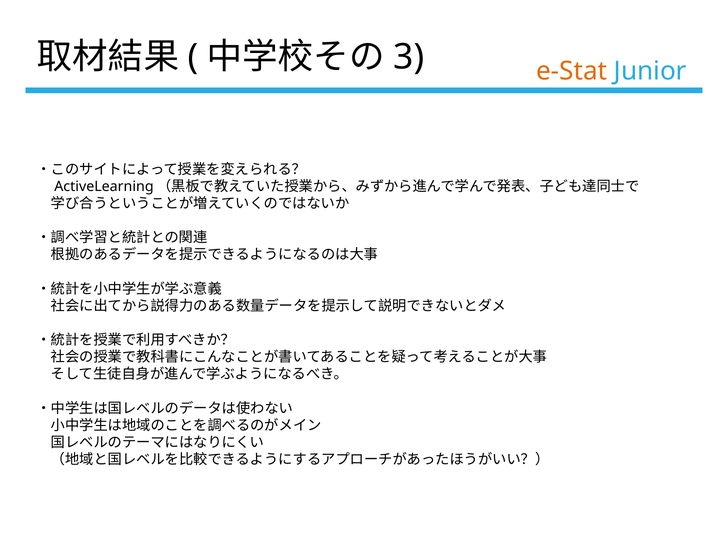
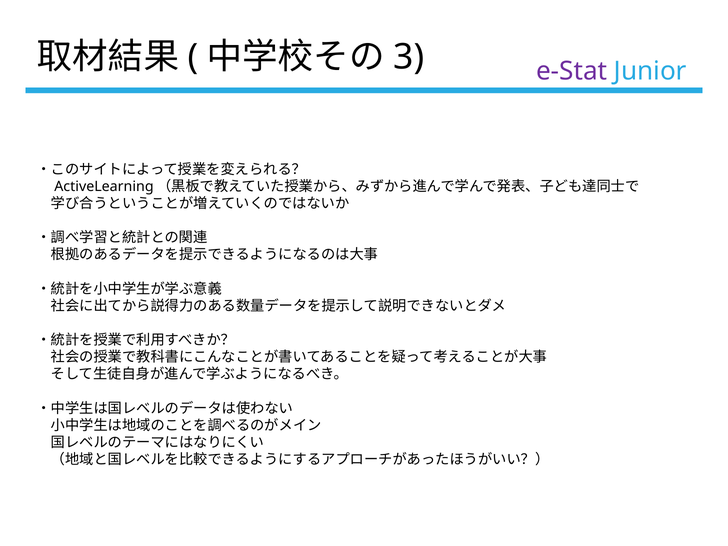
e-Stat colour: orange -> purple
